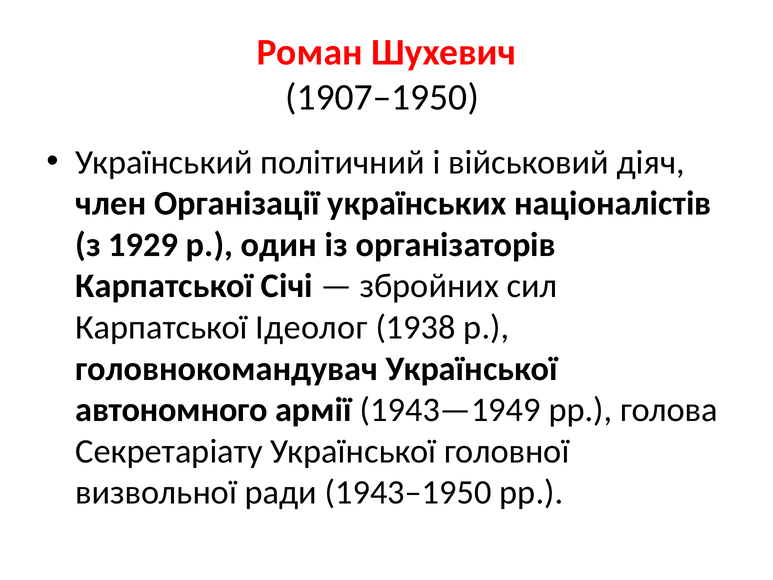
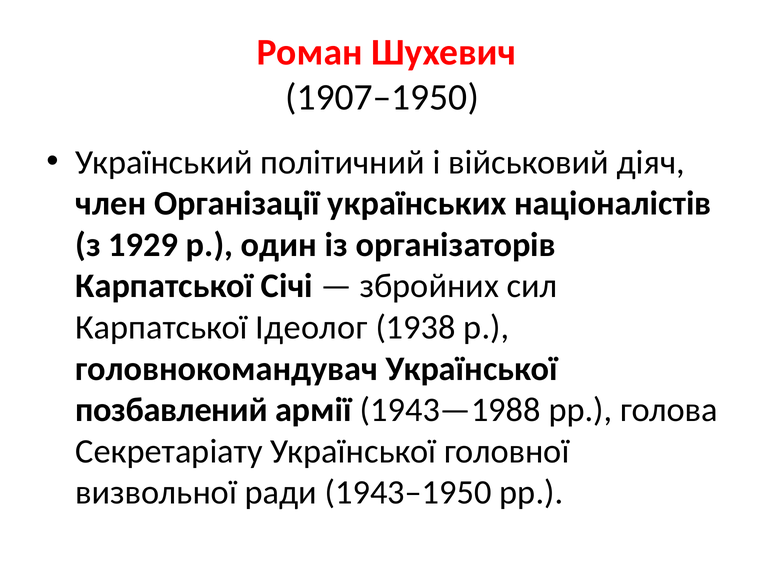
автономного: автономного -> позбавлений
1943—1949: 1943—1949 -> 1943—1988
